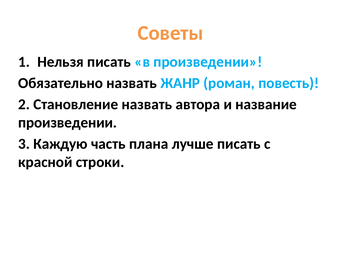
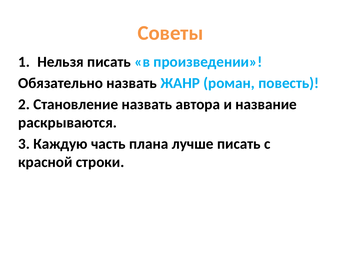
произведении at (68, 123): произведении -> раскрываются
